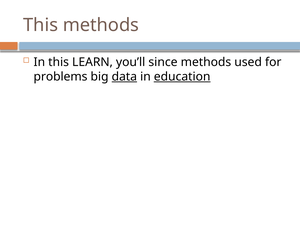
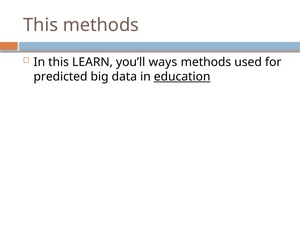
since: since -> ways
problems: problems -> predicted
data underline: present -> none
